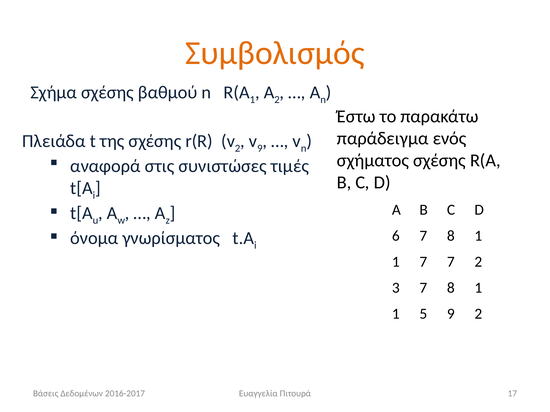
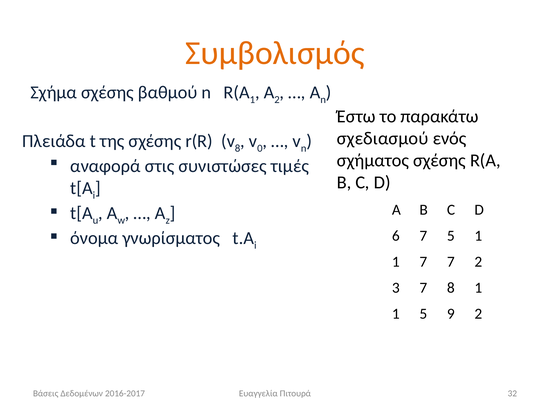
παράδειγμα: παράδειγμα -> σχεδιασμού
2 at (238, 149): 2 -> 8
9 at (260, 149): 9 -> 0
6 7 8: 8 -> 5
17: 17 -> 32
